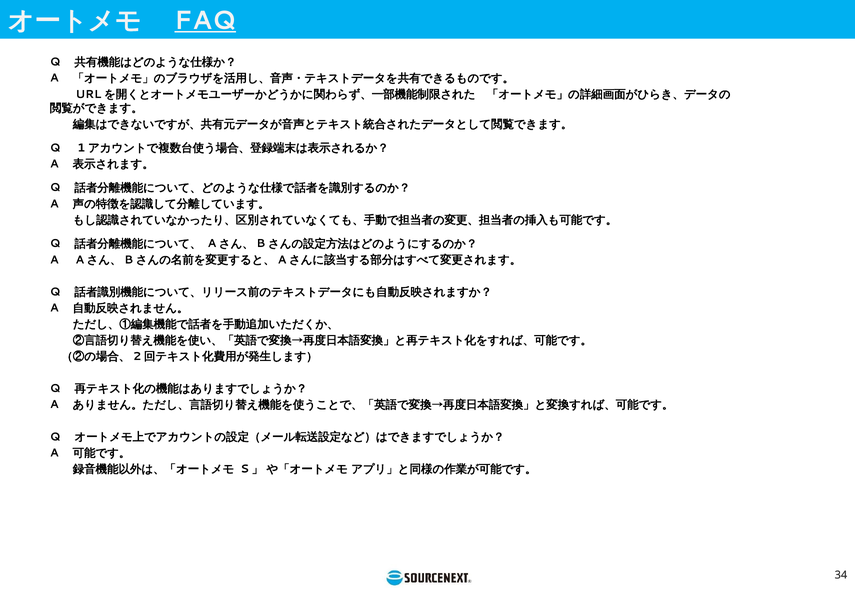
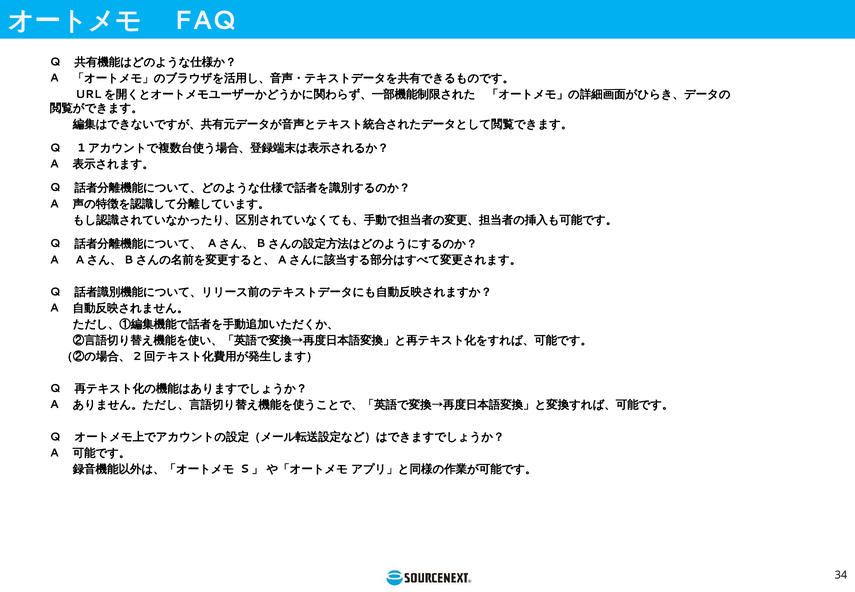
FAQ underline: present -> none
